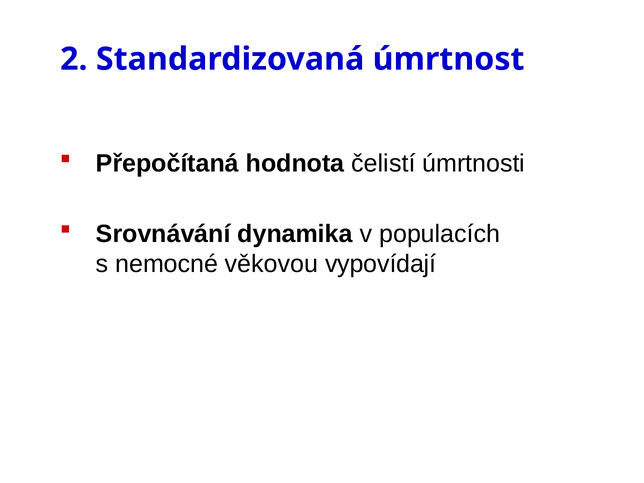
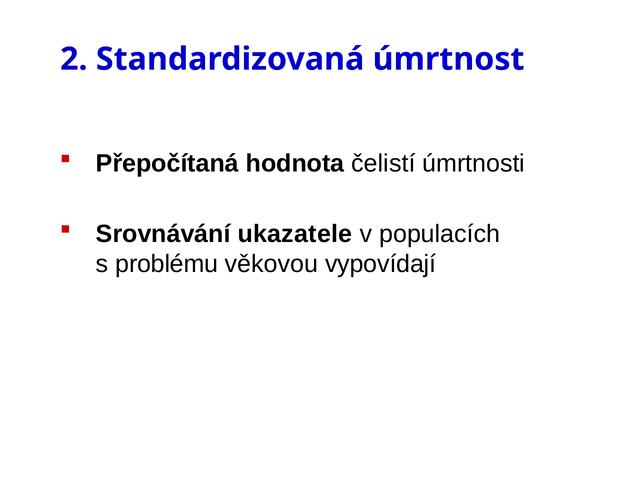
dynamika: dynamika -> ukazatele
nemocné: nemocné -> problému
